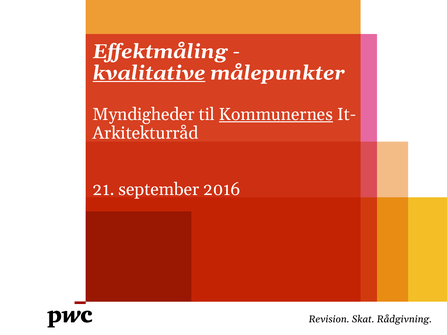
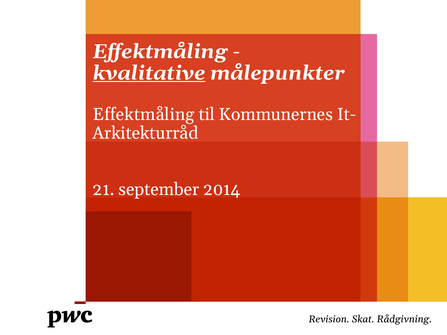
Myndigheder at (144, 114): Myndigheder -> Effektmåling
Kommunernes underline: present -> none
2016: 2016 -> 2014
